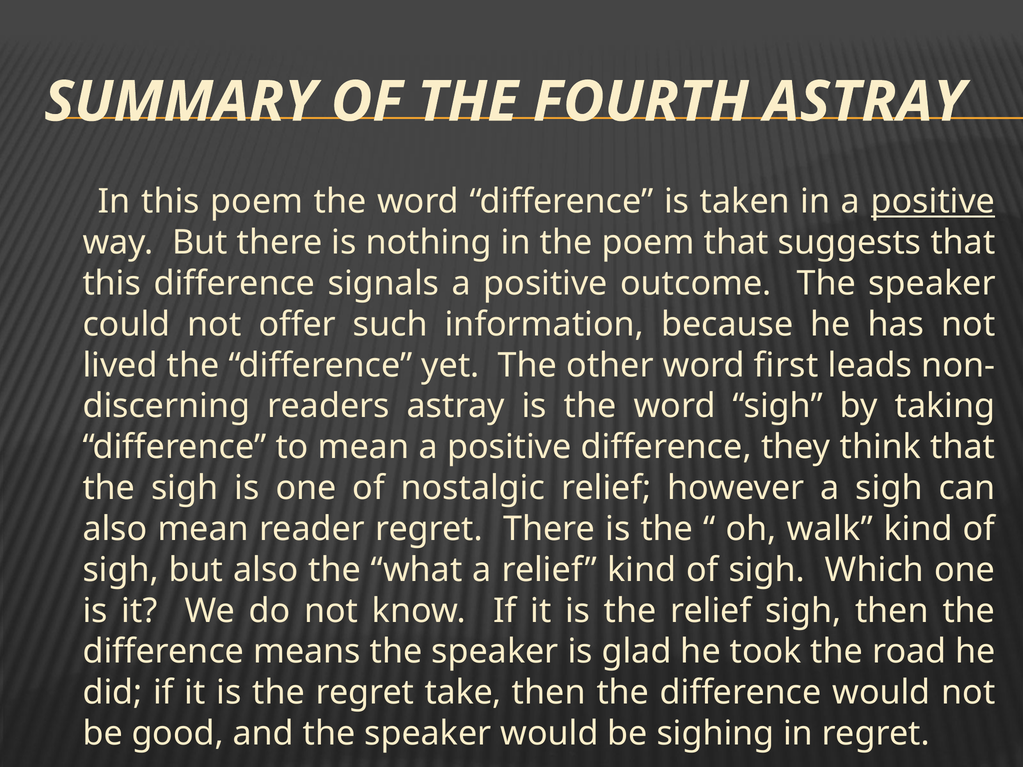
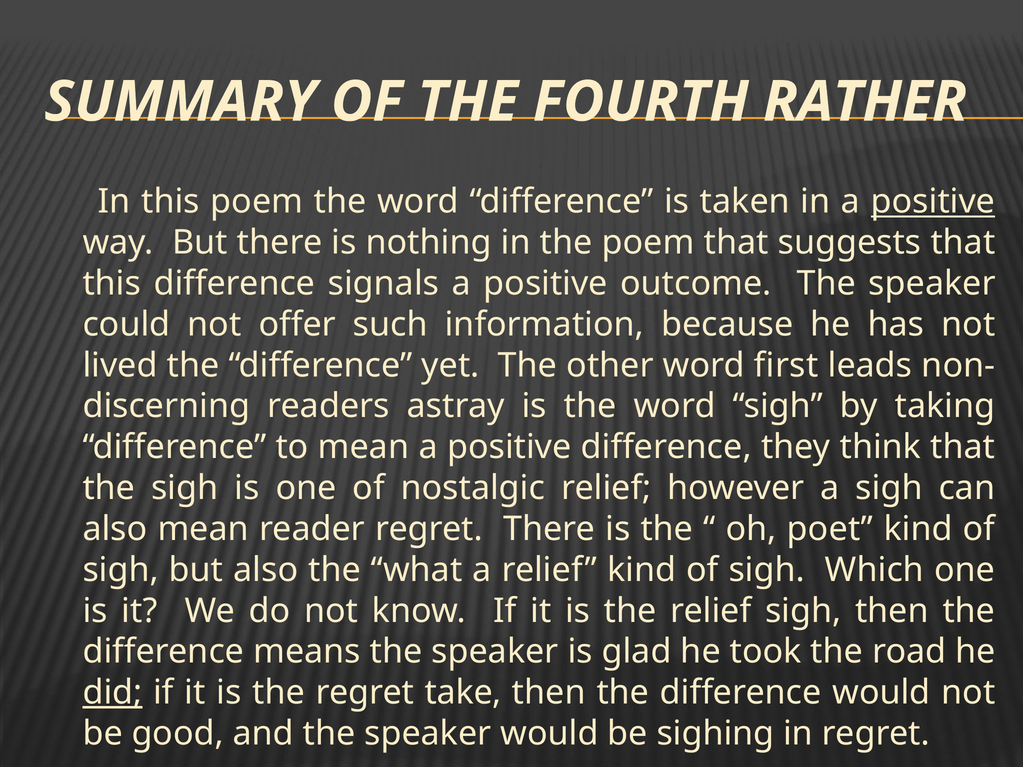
FOURTH ASTRAY: ASTRAY -> RATHER
walk: walk -> poet
did underline: none -> present
